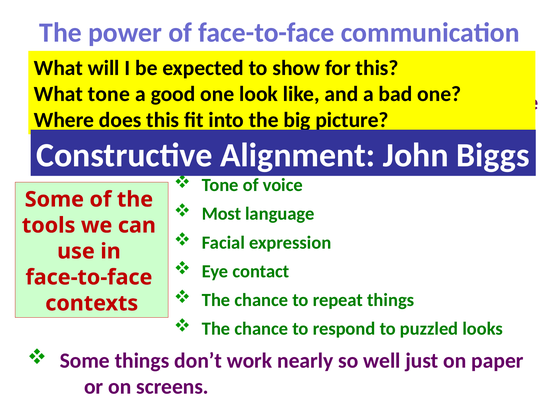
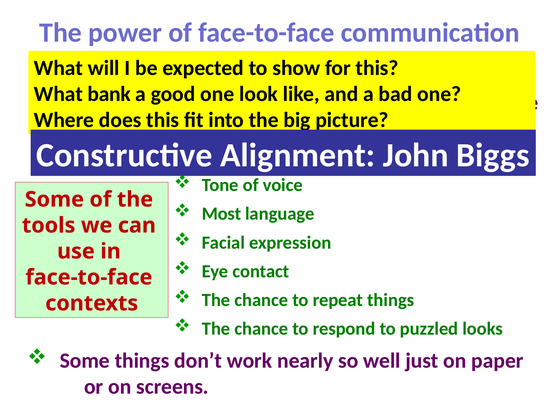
What tone: tone -> bank
